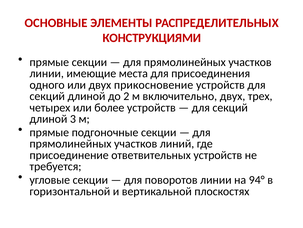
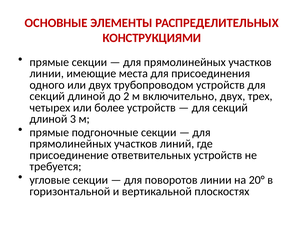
прикосновение: прикосновение -> трубопроводом
94°: 94° -> 20°
